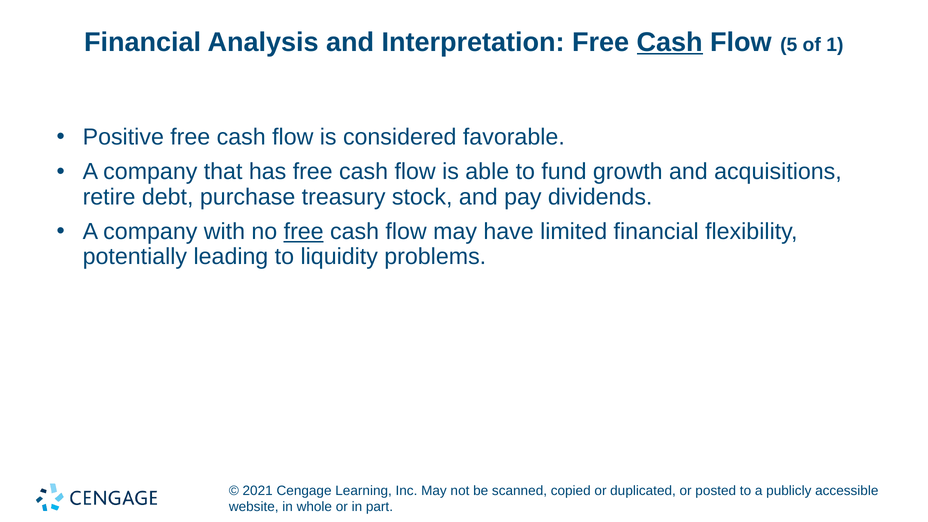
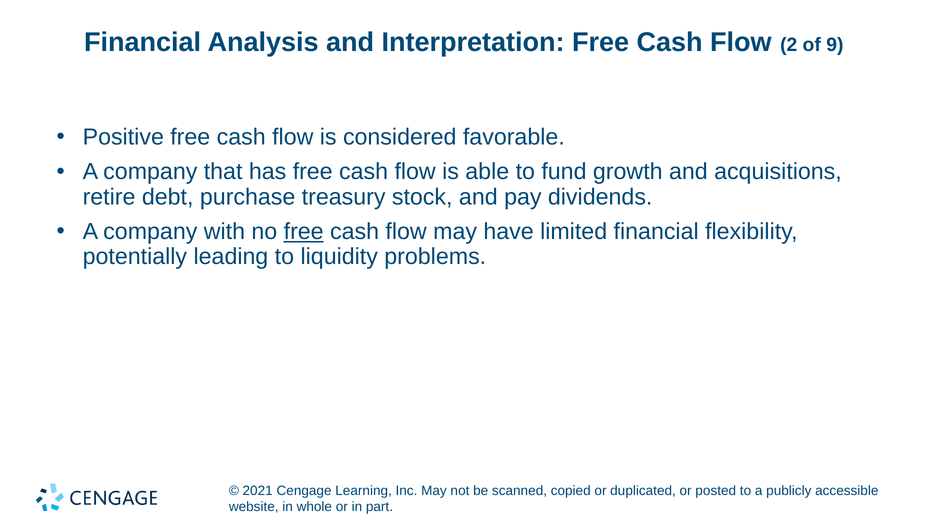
Cash at (670, 42) underline: present -> none
5: 5 -> 2
1: 1 -> 9
